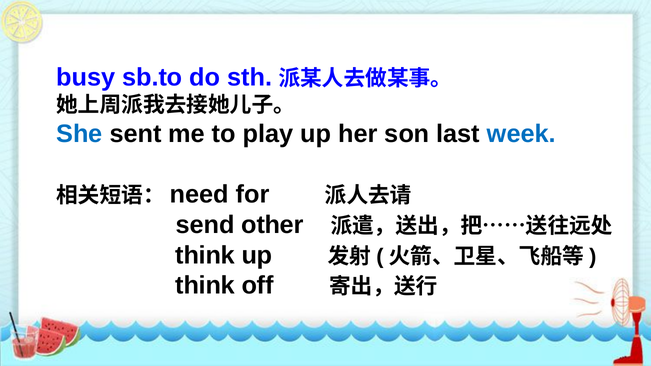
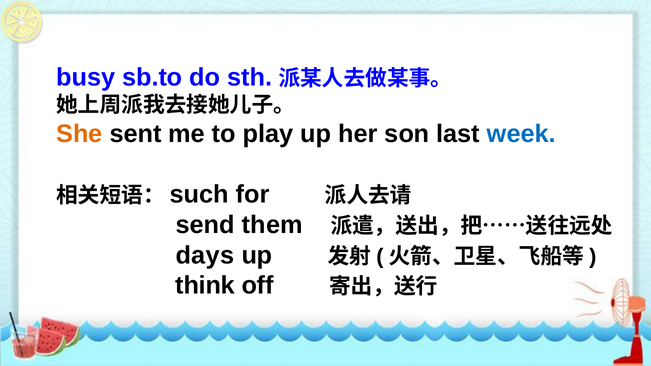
She colour: blue -> orange
need: need -> such
other: other -> them
think at (205, 255): think -> days
